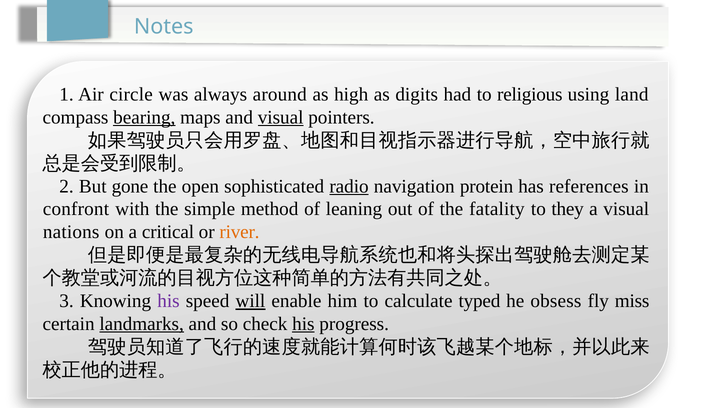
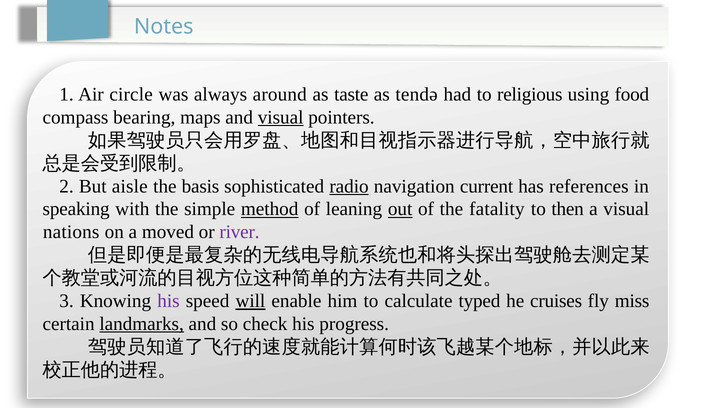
high: high -> taste
digits: digits -> tendə
land: land -> food
bearing underline: present -> none
gone: gone -> aisle
open: open -> basis
protein: protein -> current
confront: confront -> speaking
method underline: none -> present
out underline: none -> present
they: they -> then
critical: critical -> moved
river colour: orange -> purple
obsess: obsess -> cruises
his at (303, 324) underline: present -> none
